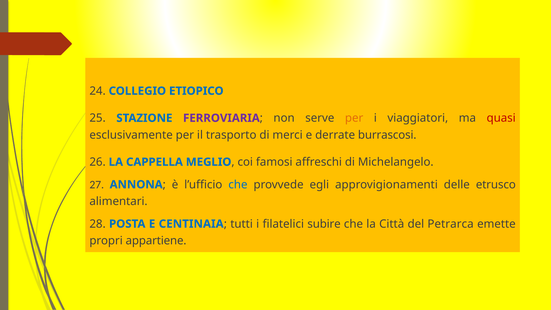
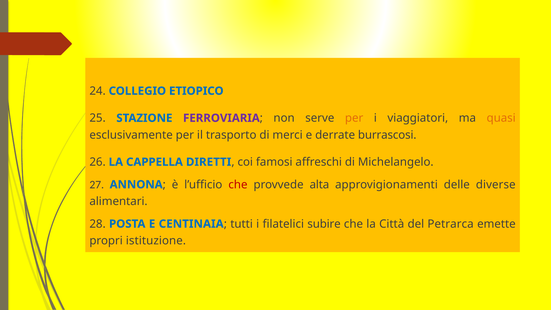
quasi colour: red -> orange
MEGLIO: MEGLIO -> DIRETTI
che at (238, 185) colour: blue -> red
egli: egli -> alta
etrusco: etrusco -> diverse
appartiene: appartiene -> istituzione
